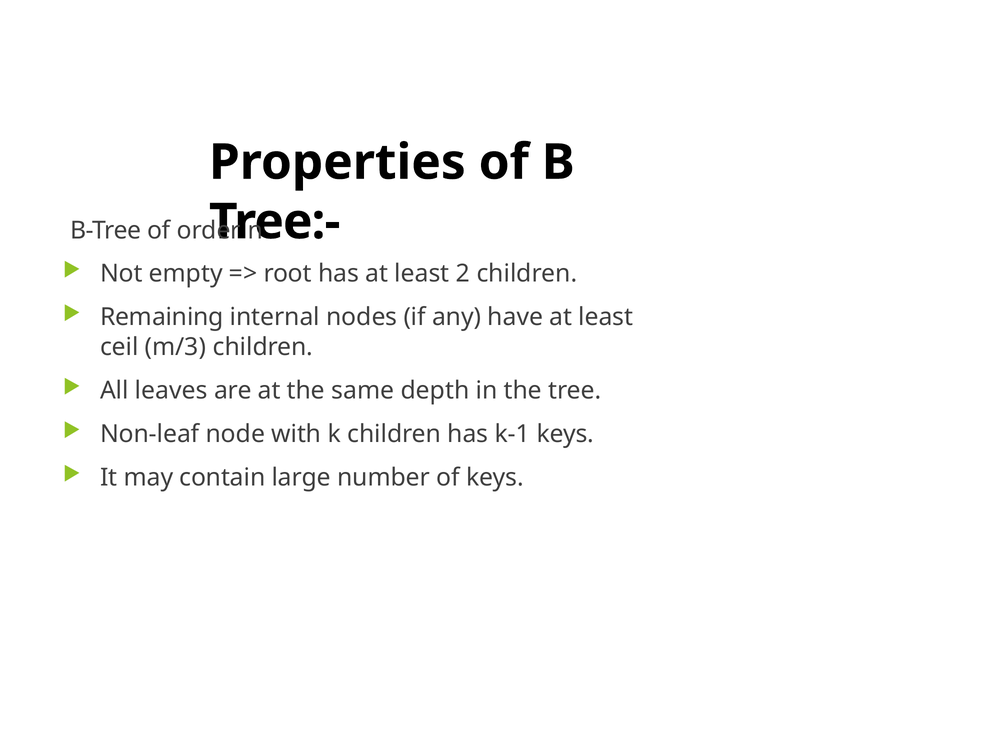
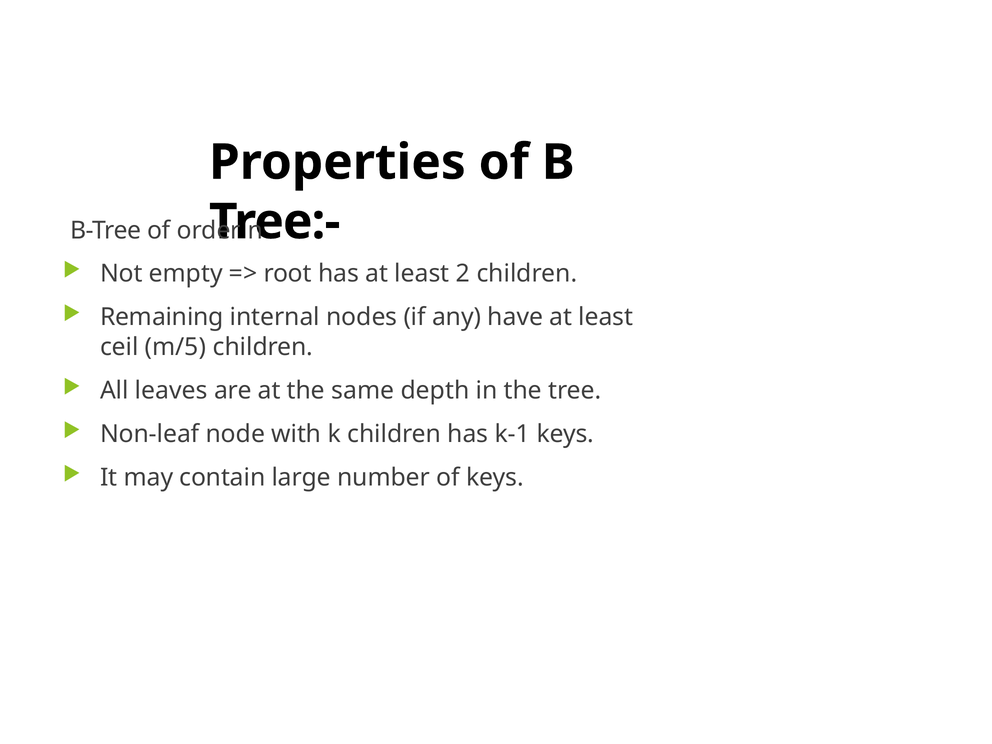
m/3: m/3 -> m/5
